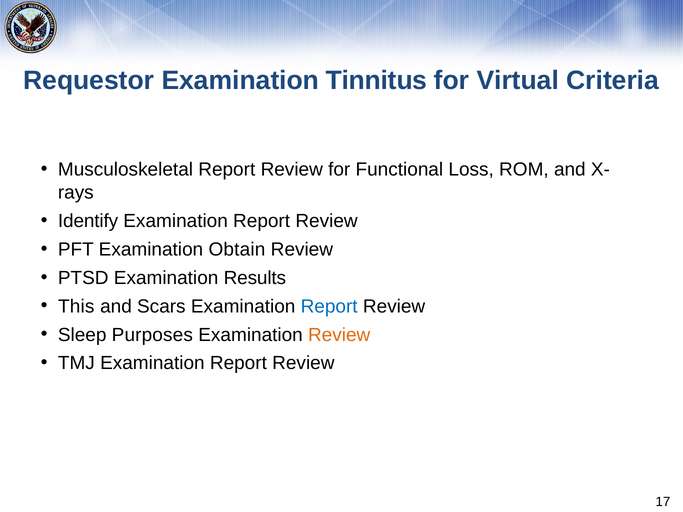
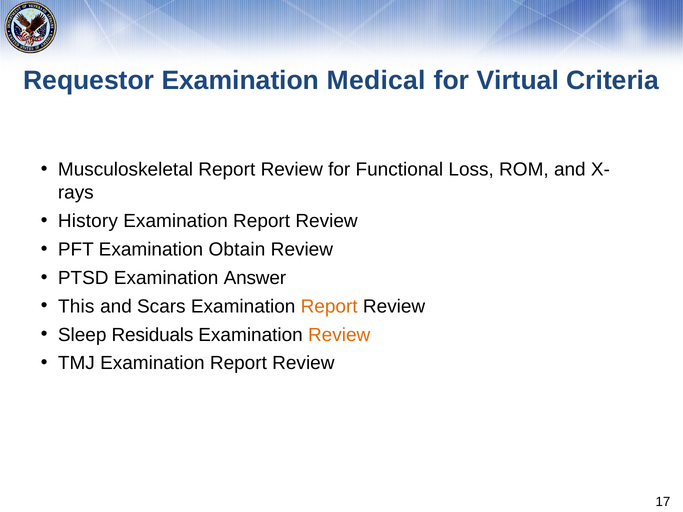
Tinnitus: Tinnitus -> Medical
Identify: Identify -> History
Results: Results -> Answer
Report at (329, 306) colour: blue -> orange
Purposes: Purposes -> Residuals
